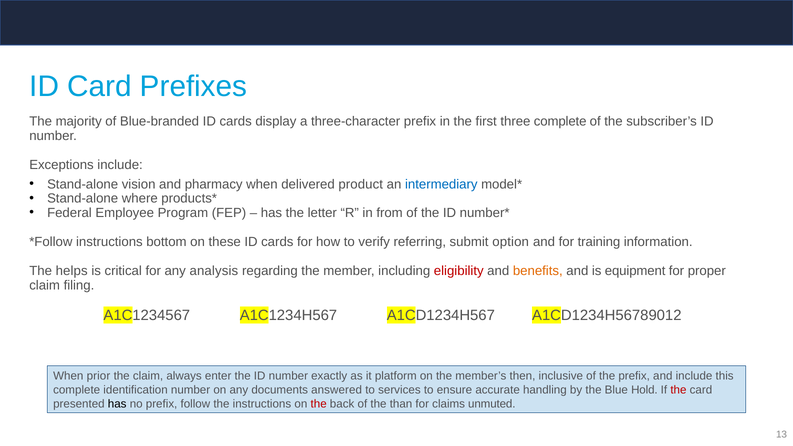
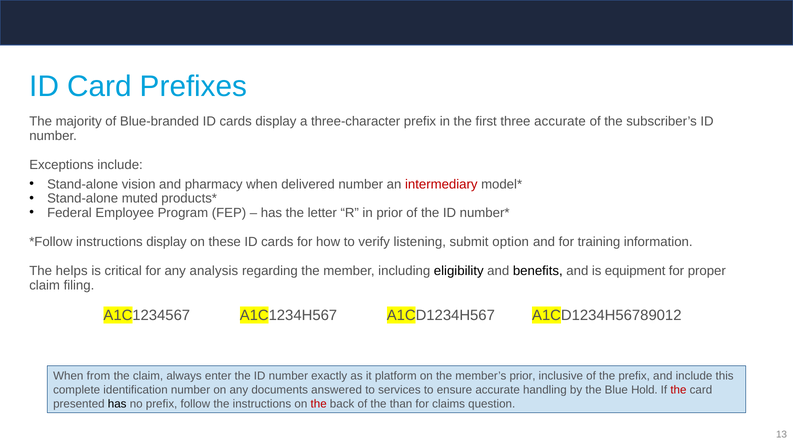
three complete: complete -> accurate
delivered product: product -> number
intermediary colour: blue -> red
where: where -> muted
in from: from -> prior
instructions bottom: bottom -> display
referring: referring -> listening
eligibility colour: red -> black
benefits colour: orange -> black
prior: prior -> from
member’s then: then -> prior
unmuted: unmuted -> question
